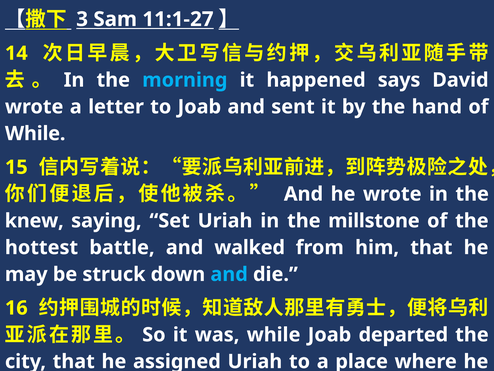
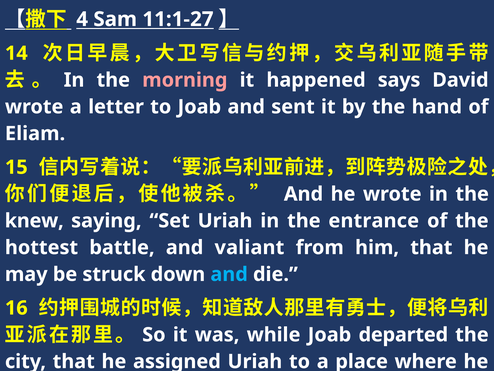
3: 3 -> 4
morning colour: light blue -> pink
While at (35, 133): While -> Eliam
millstone: millstone -> entrance
and walked: walked -> valiant
